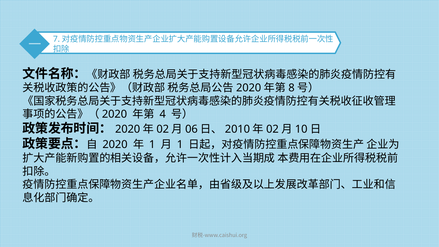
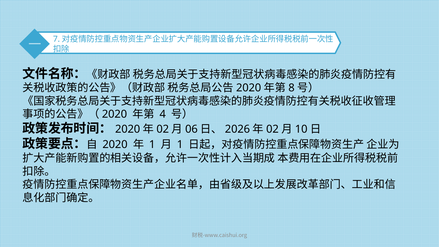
2010: 2010 -> 2026
